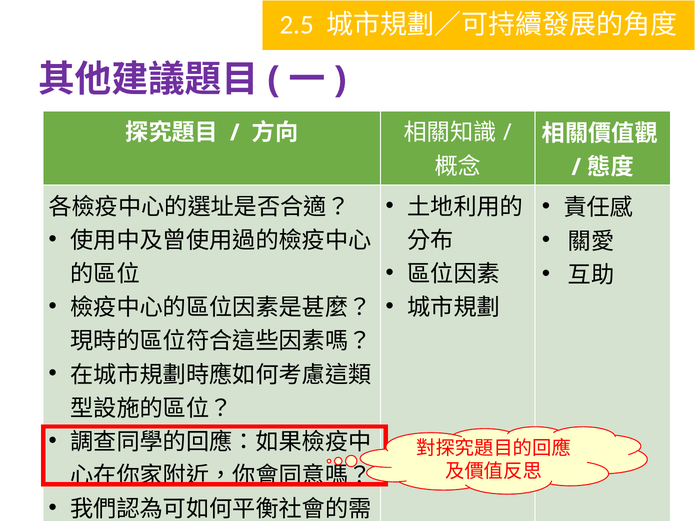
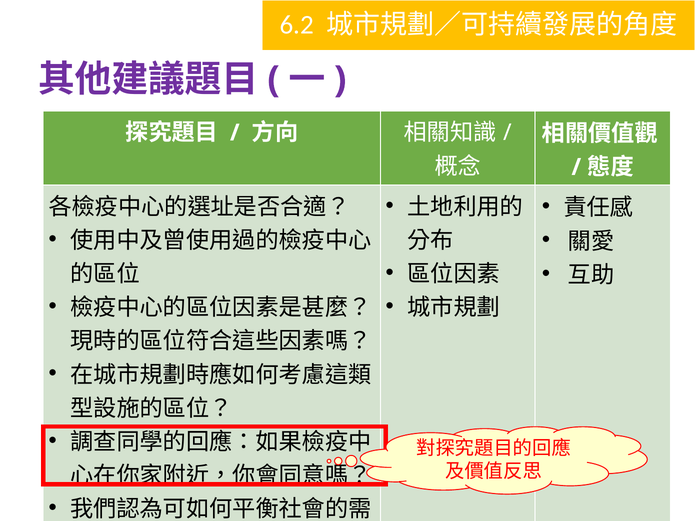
2.5: 2.5 -> 6.2
